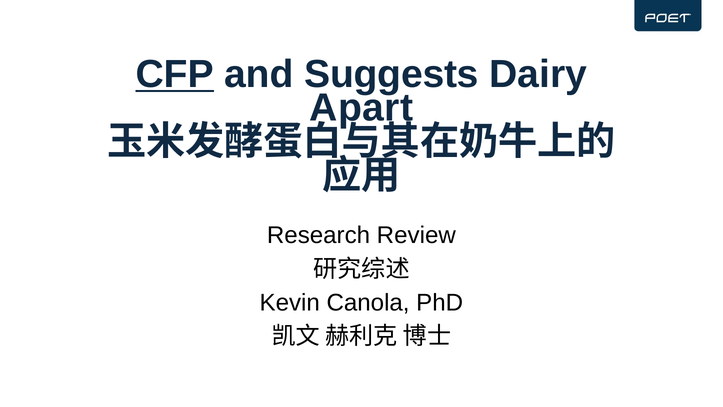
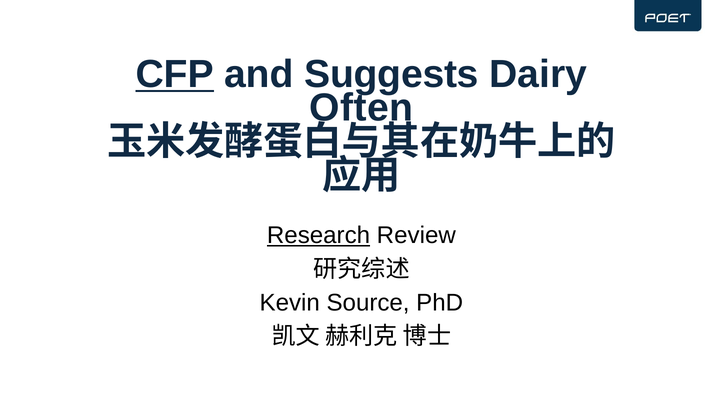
Apart: Apart -> Often
Research underline: none -> present
Canola: Canola -> Source
